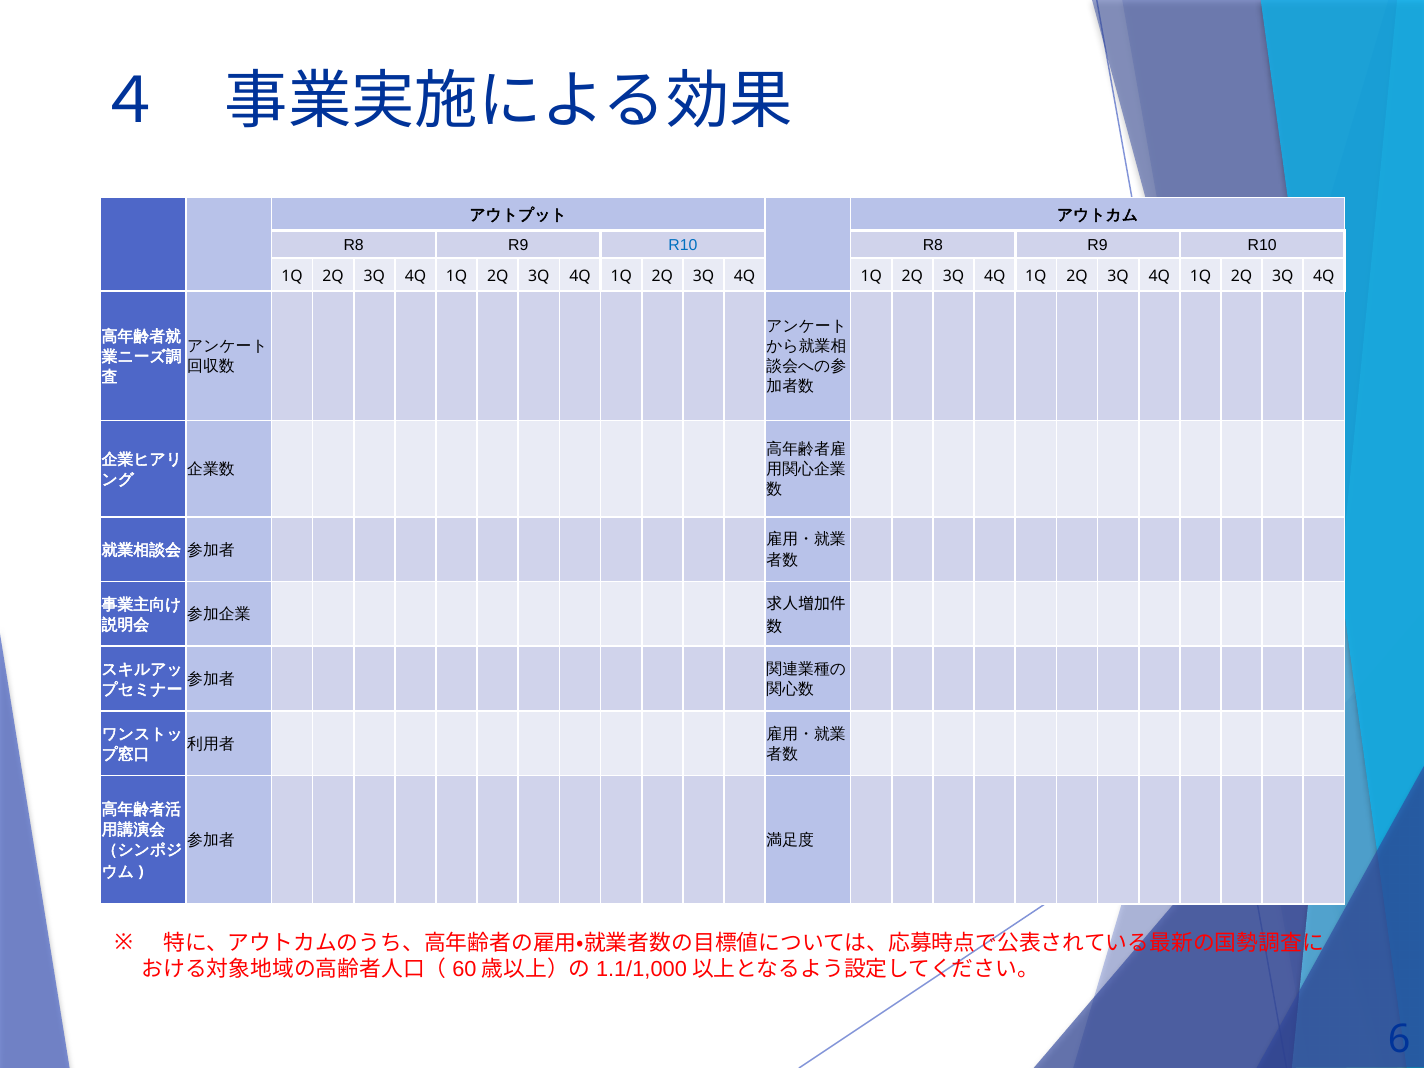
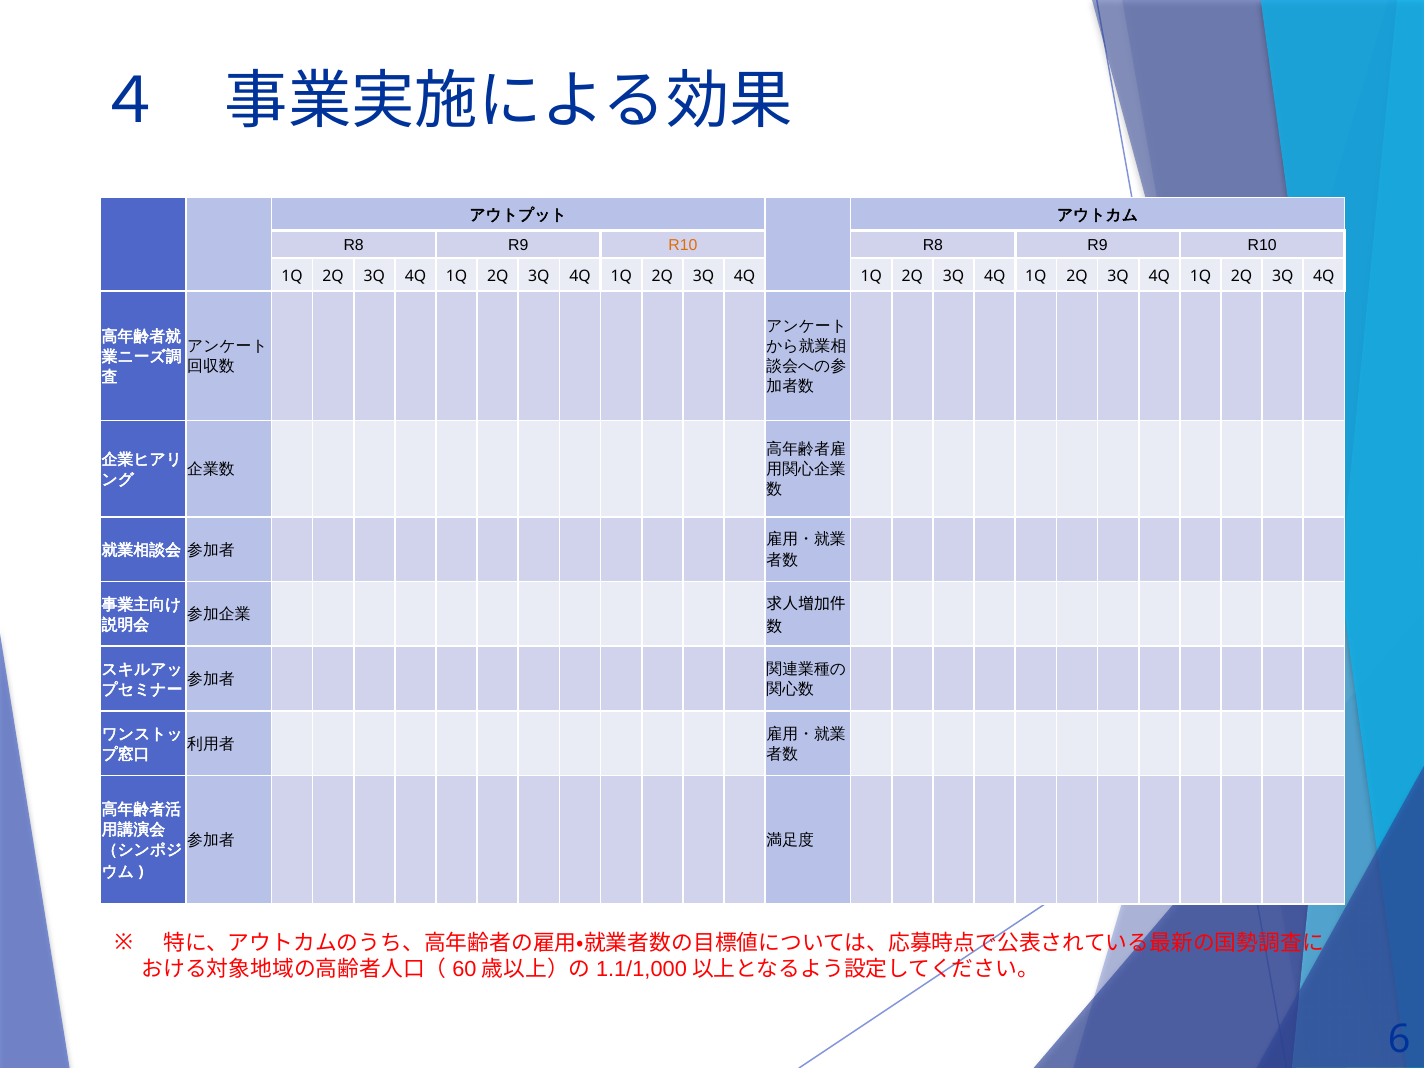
R10 at (683, 245) colour: blue -> orange
